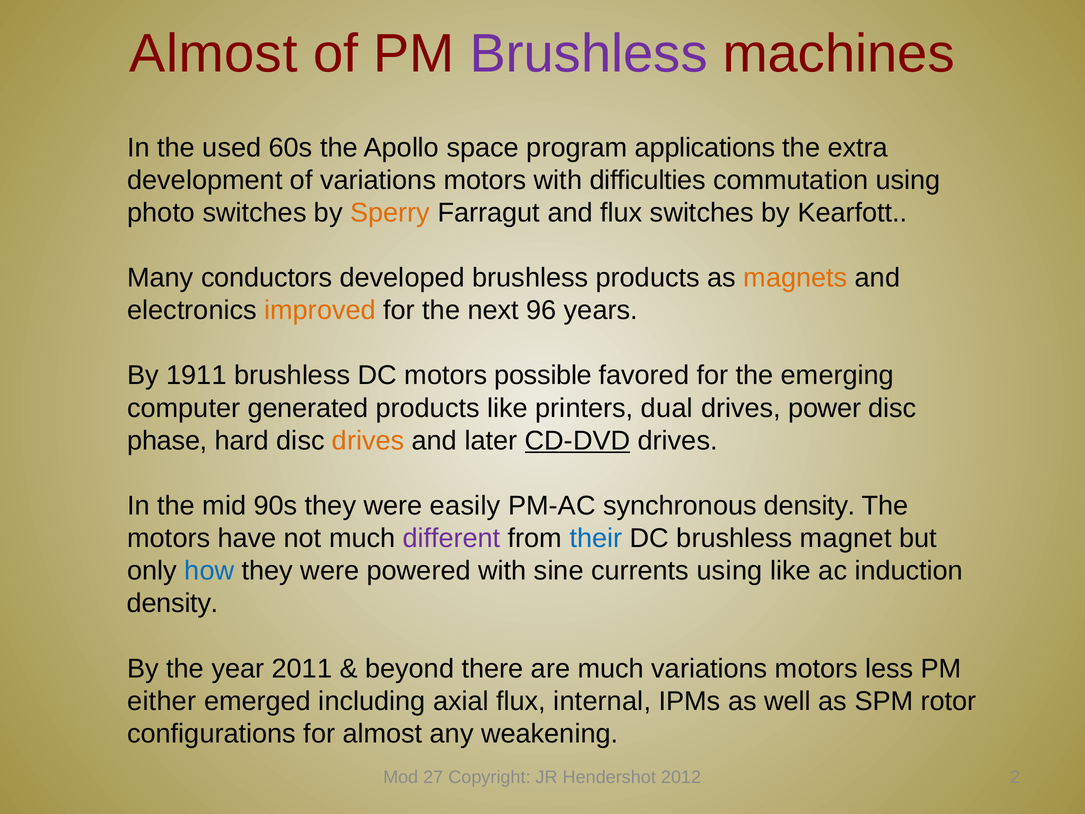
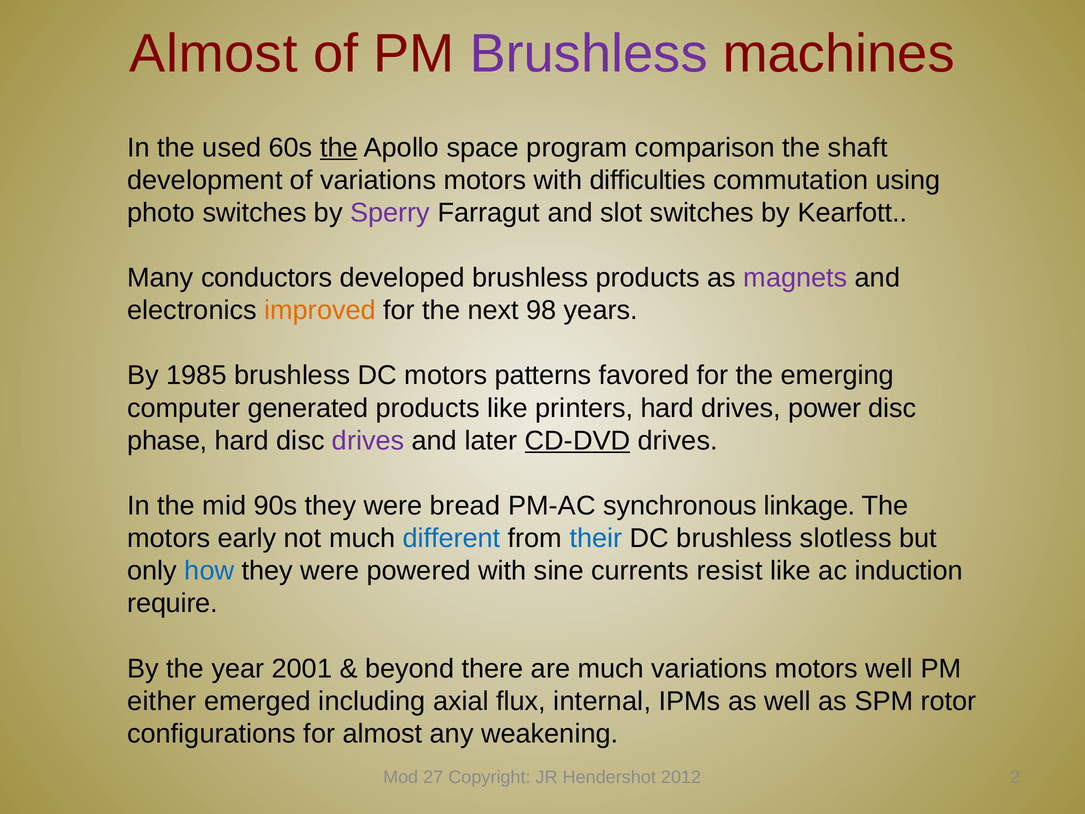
the at (339, 148) underline: none -> present
applications: applications -> comparison
extra: extra -> shaft
Sperry colour: orange -> purple
and flux: flux -> slot
magnets colour: orange -> purple
96: 96 -> 98
1911: 1911 -> 1985
possible: possible -> patterns
printers dual: dual -> hard
drives at (368, 441) colour: orange -> purple
easily: easily -> bread
synchronous density: density -> linkage
have: have -> early
different colour: purple -> blue
magnet: magnet -> slotless
currents using: using -> resist
density at (173, 603): density -> require
2011: 2011 -> 2001
motors less: less -> well
